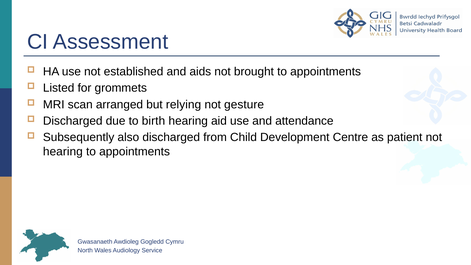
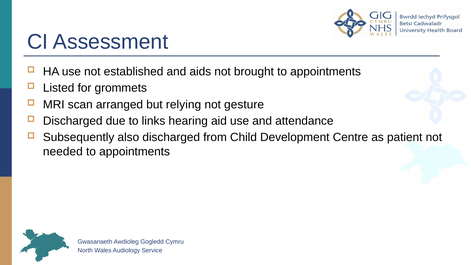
birth: birth -> links
hearing at (63, 152): hearing -> needed
